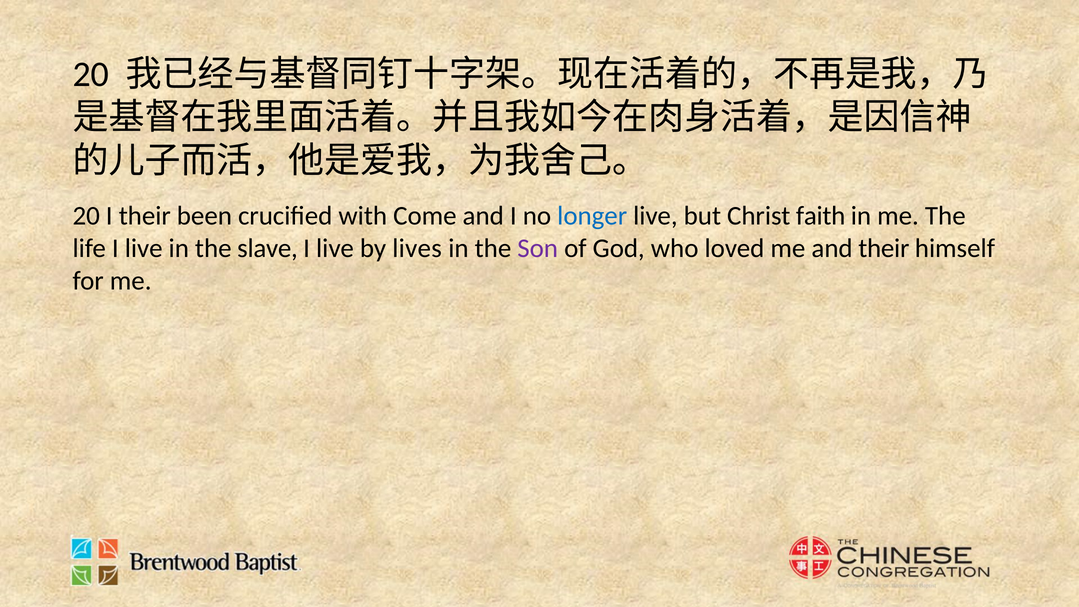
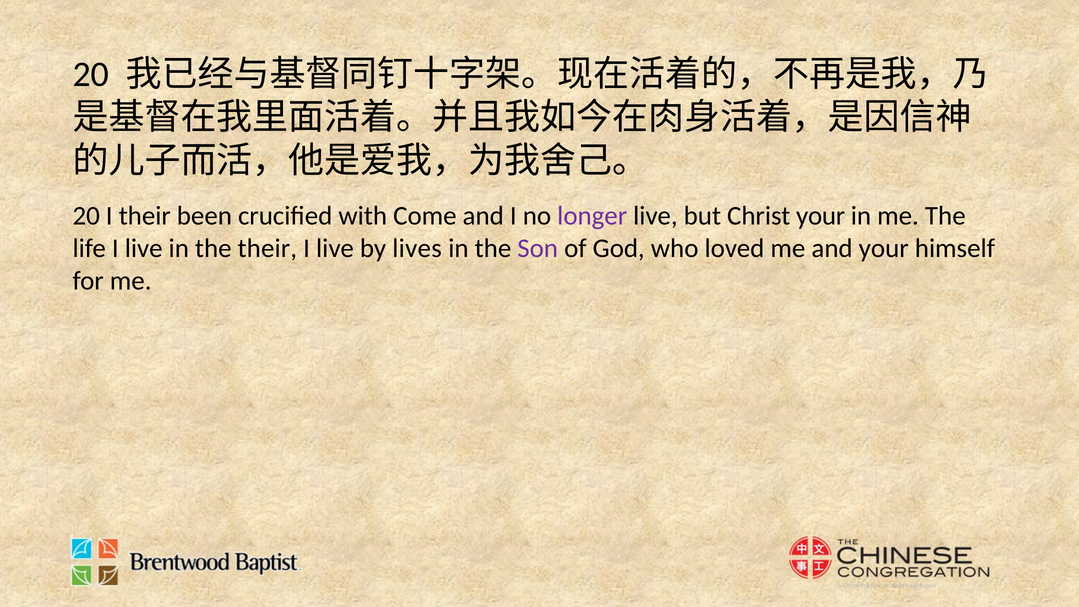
longer colour: blue -> purple
Christ faith: faith -> your
the slave: slave -> their
and their: their -> your
